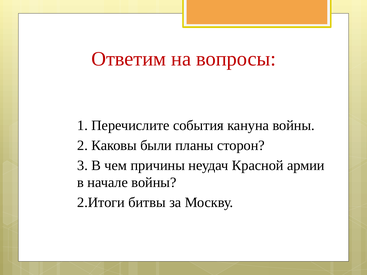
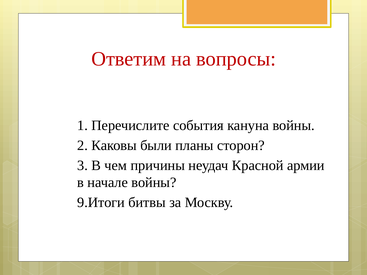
2.Итоги: 2.Итоги -> 9.Итоги
